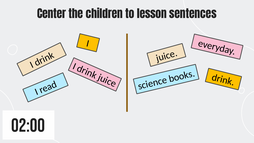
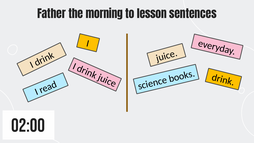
Center: Center -> Father
children: children -> morning
